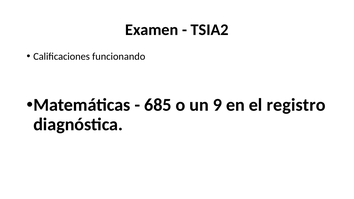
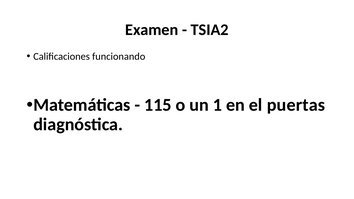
685: 685 -> 115
9: 9 -> 1
registro: registro -> puertas
